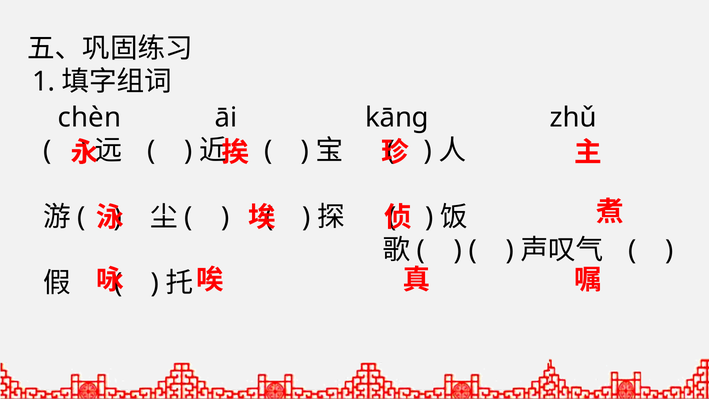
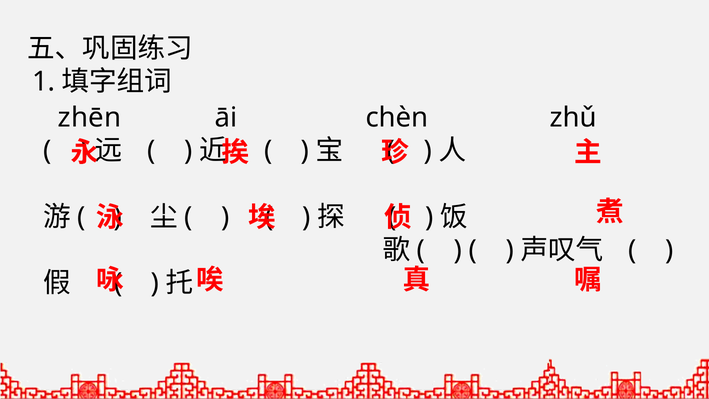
chèn: chèn -> zhēn
kāng: kāng -> chèn
